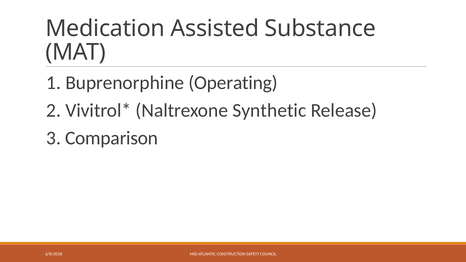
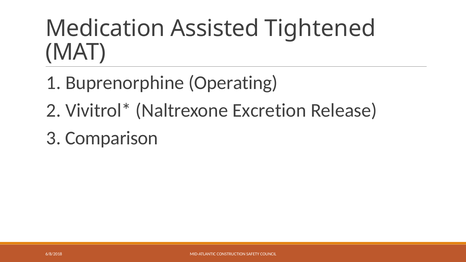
Substance: Substance -> Tightened
Synthetic: Synthetic -> Excretion
